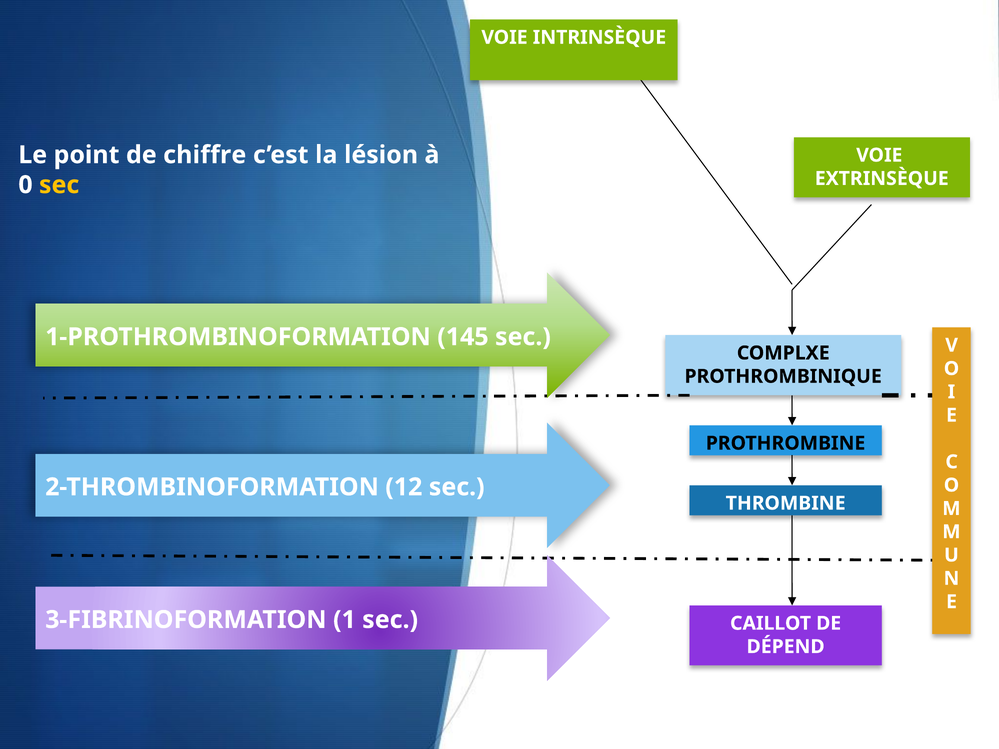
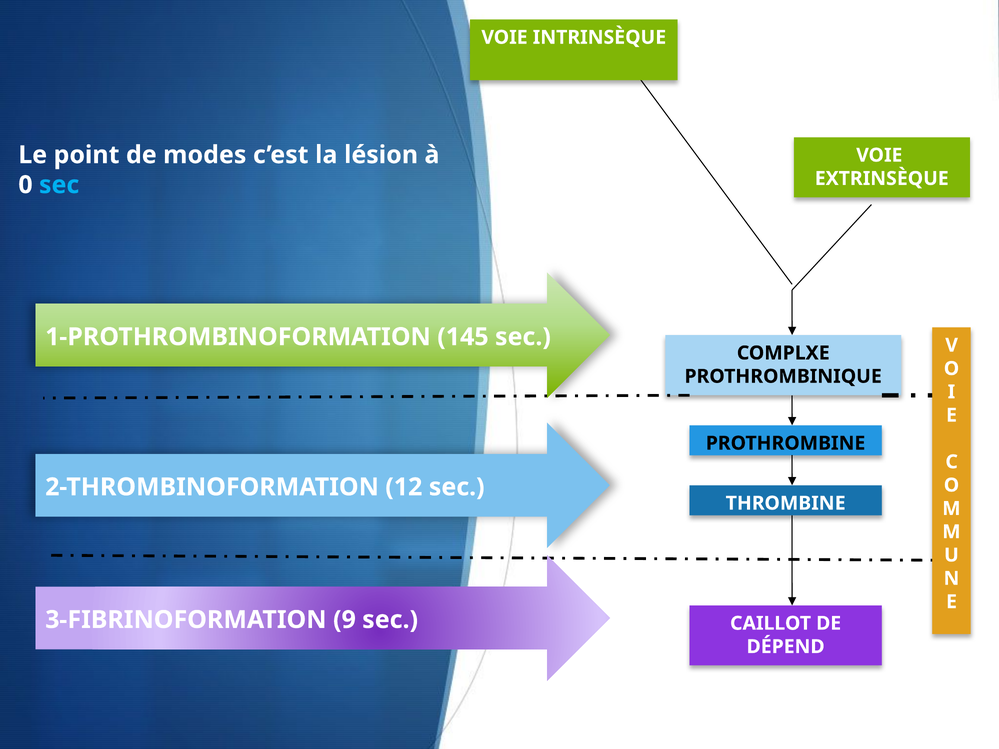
chiffre: chiffre -> modes
sec at (59, 185) colour: yellow -> light blue
1: 1 -> 9
